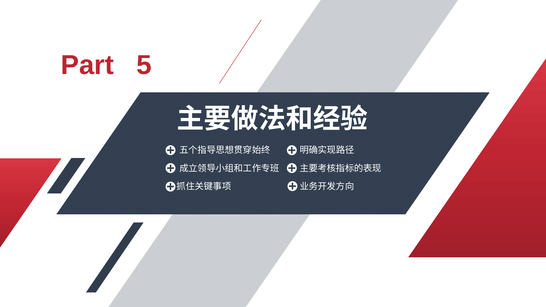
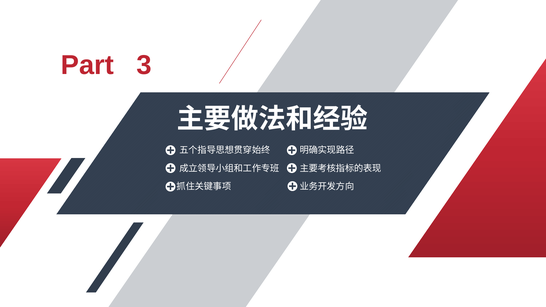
5: 5 -> 3
